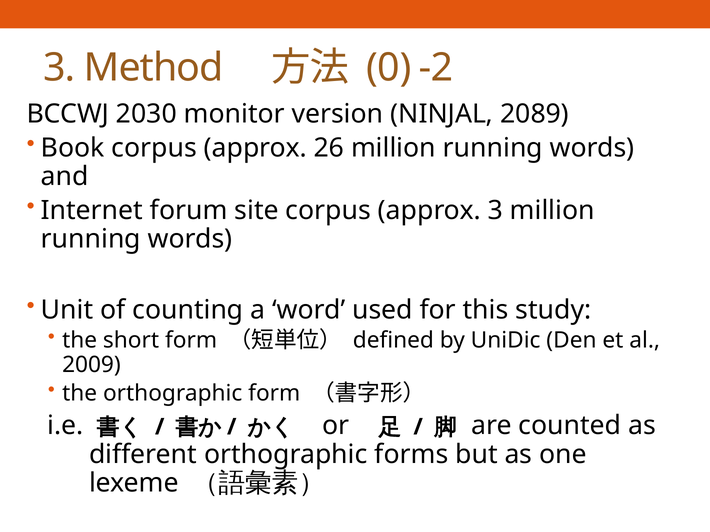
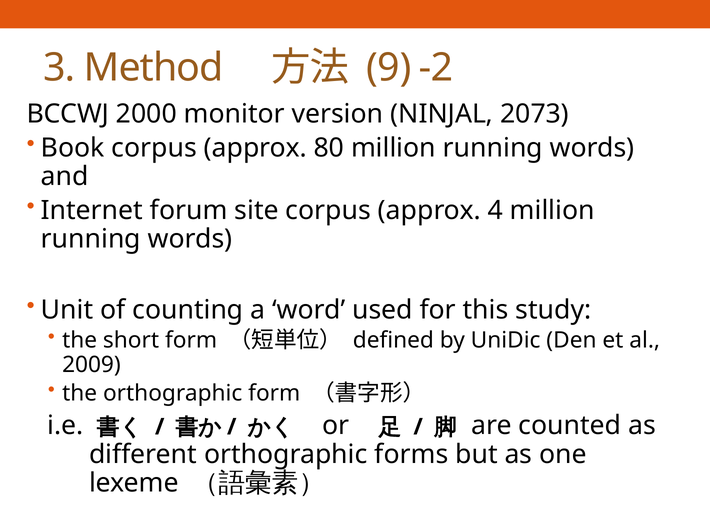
0: 0 -> 9
2030: 2030 -> 2000
2089: 2089 -> 2073
26: 26 -> 80
approx 3: 3 -> 4
